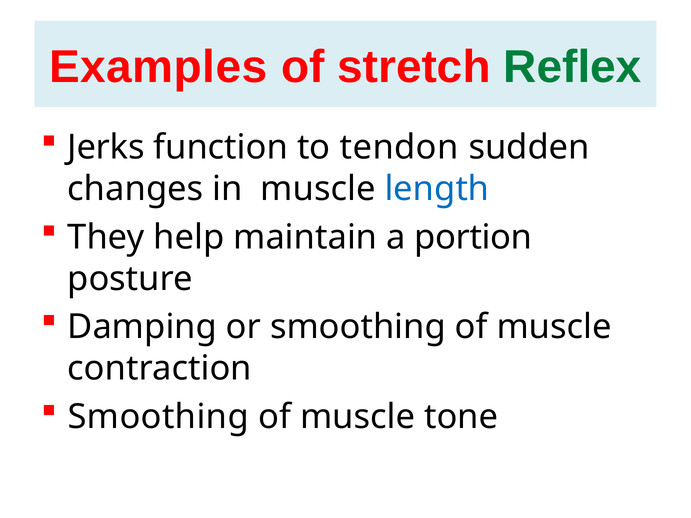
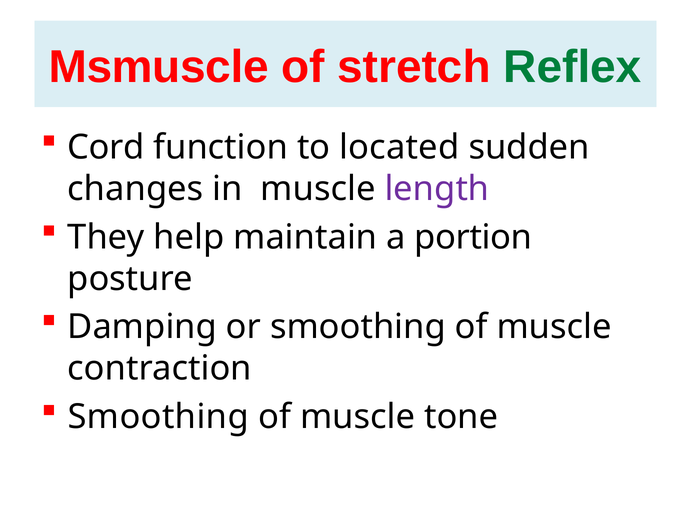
Examples: Examples -> Msmuscle
Jerks: Jerks -> Cord
tendon: tendon -> located
length colour: blue -> purple
